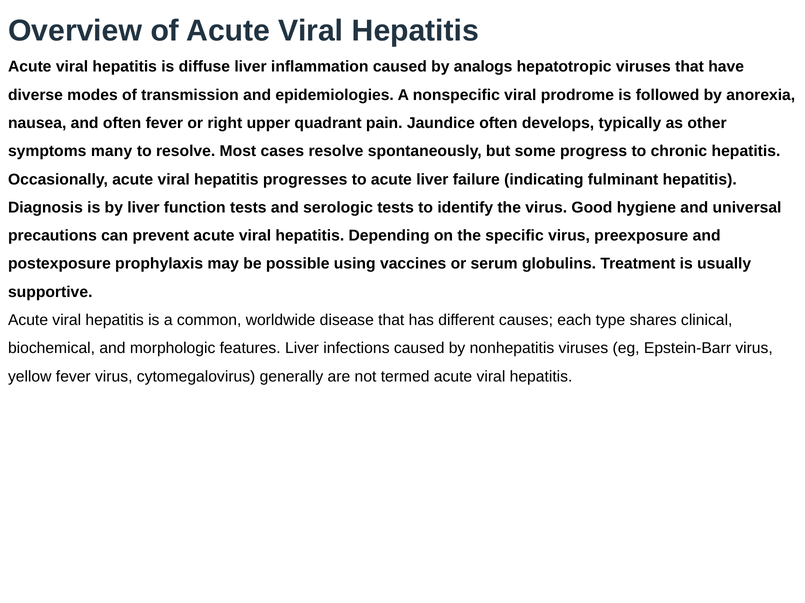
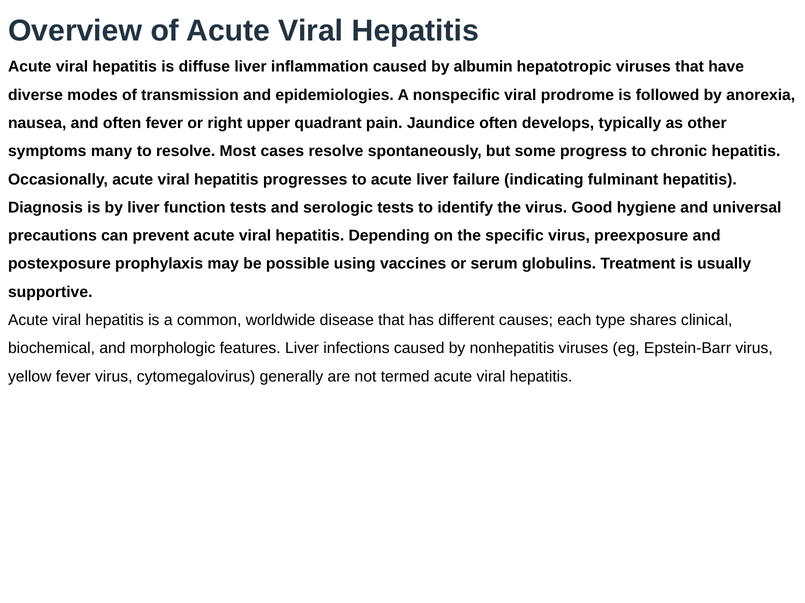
analogs: analogs -> albumin
